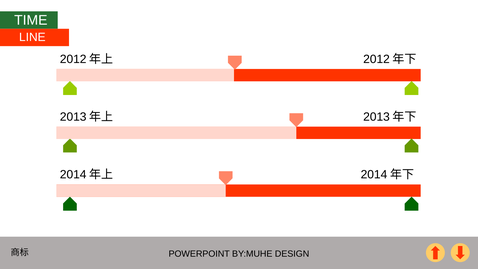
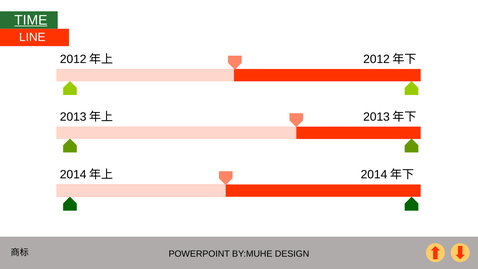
TIME underline: none -> present
